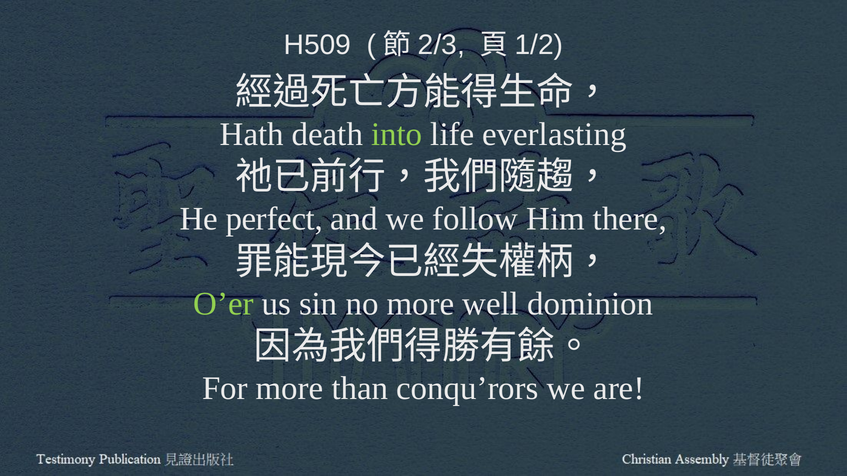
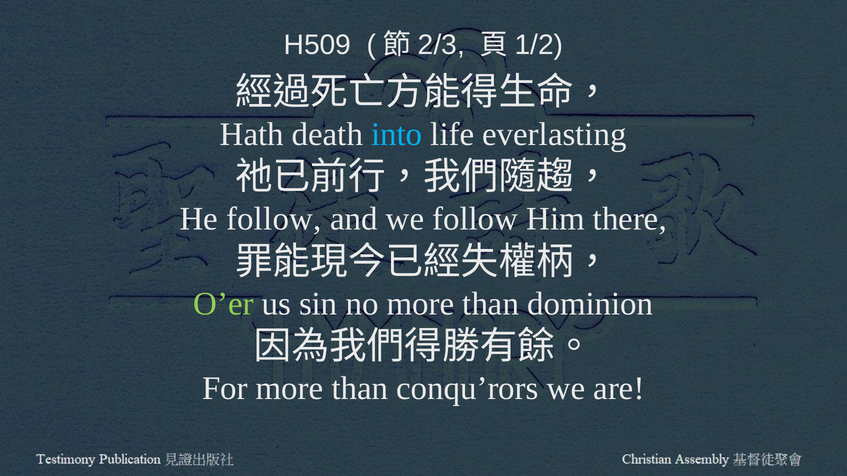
into colour: light green -> light blue
He perfect: perfect -> follow
no more well: well -> than
